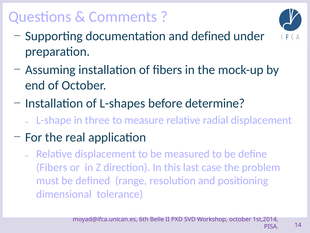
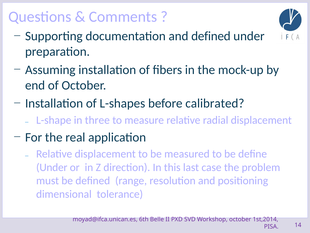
determine: determine -> calibrated
Fibers at (52, 167): Fibers -> Under
